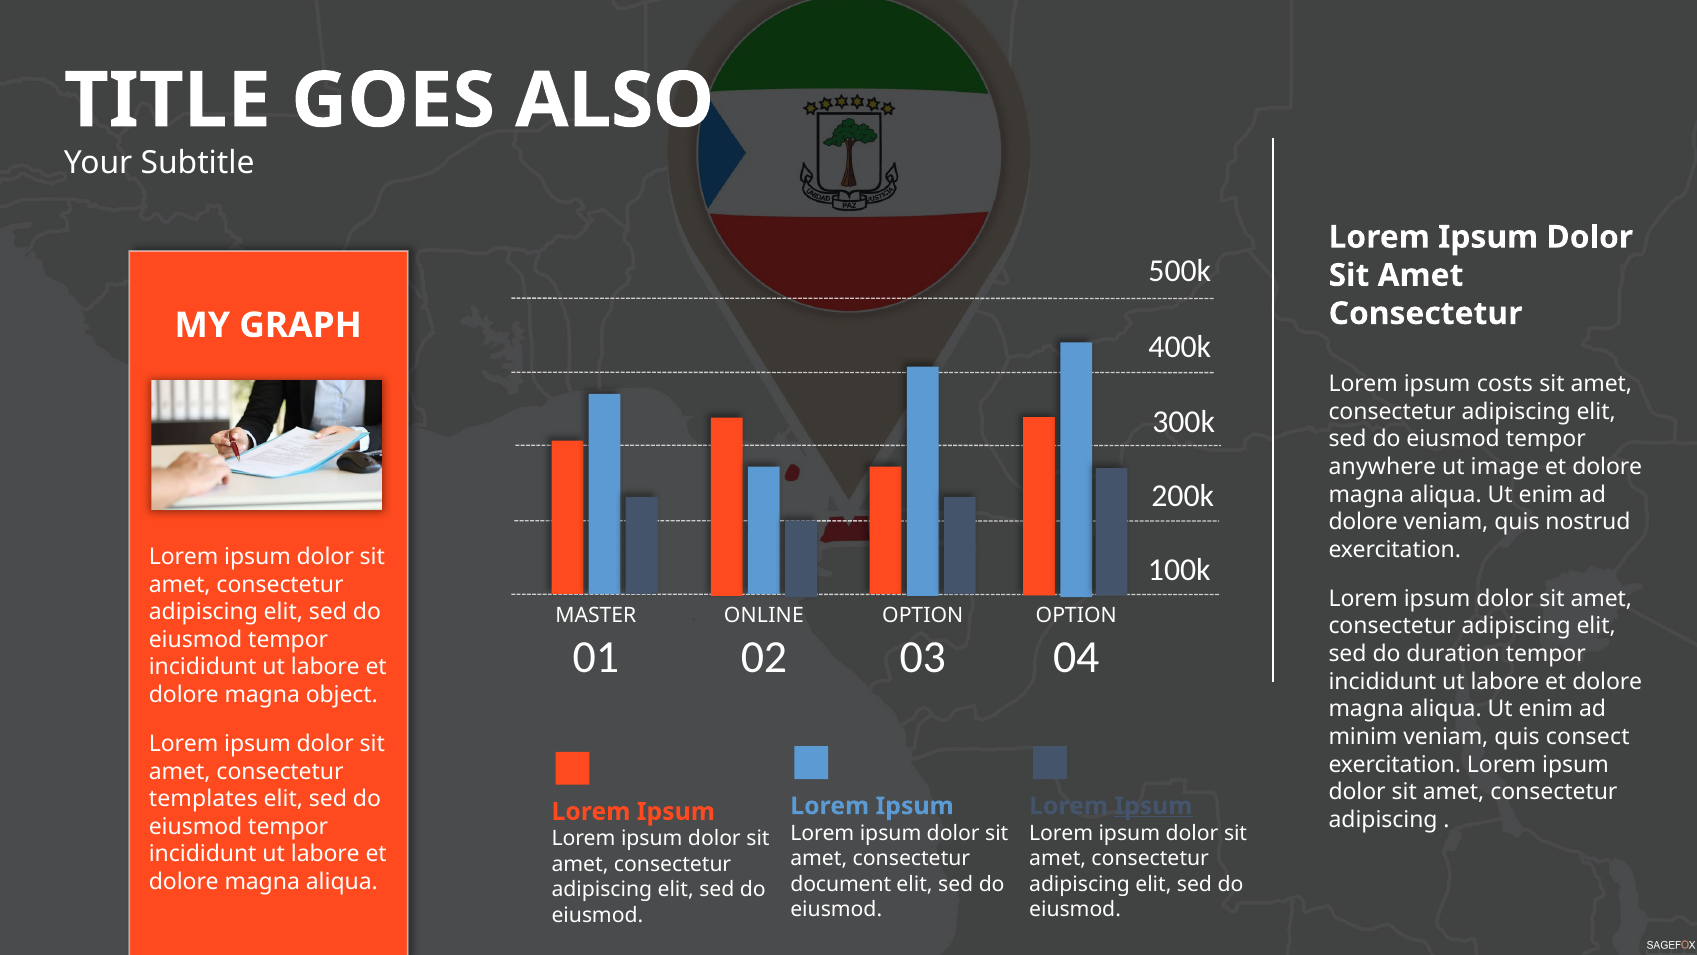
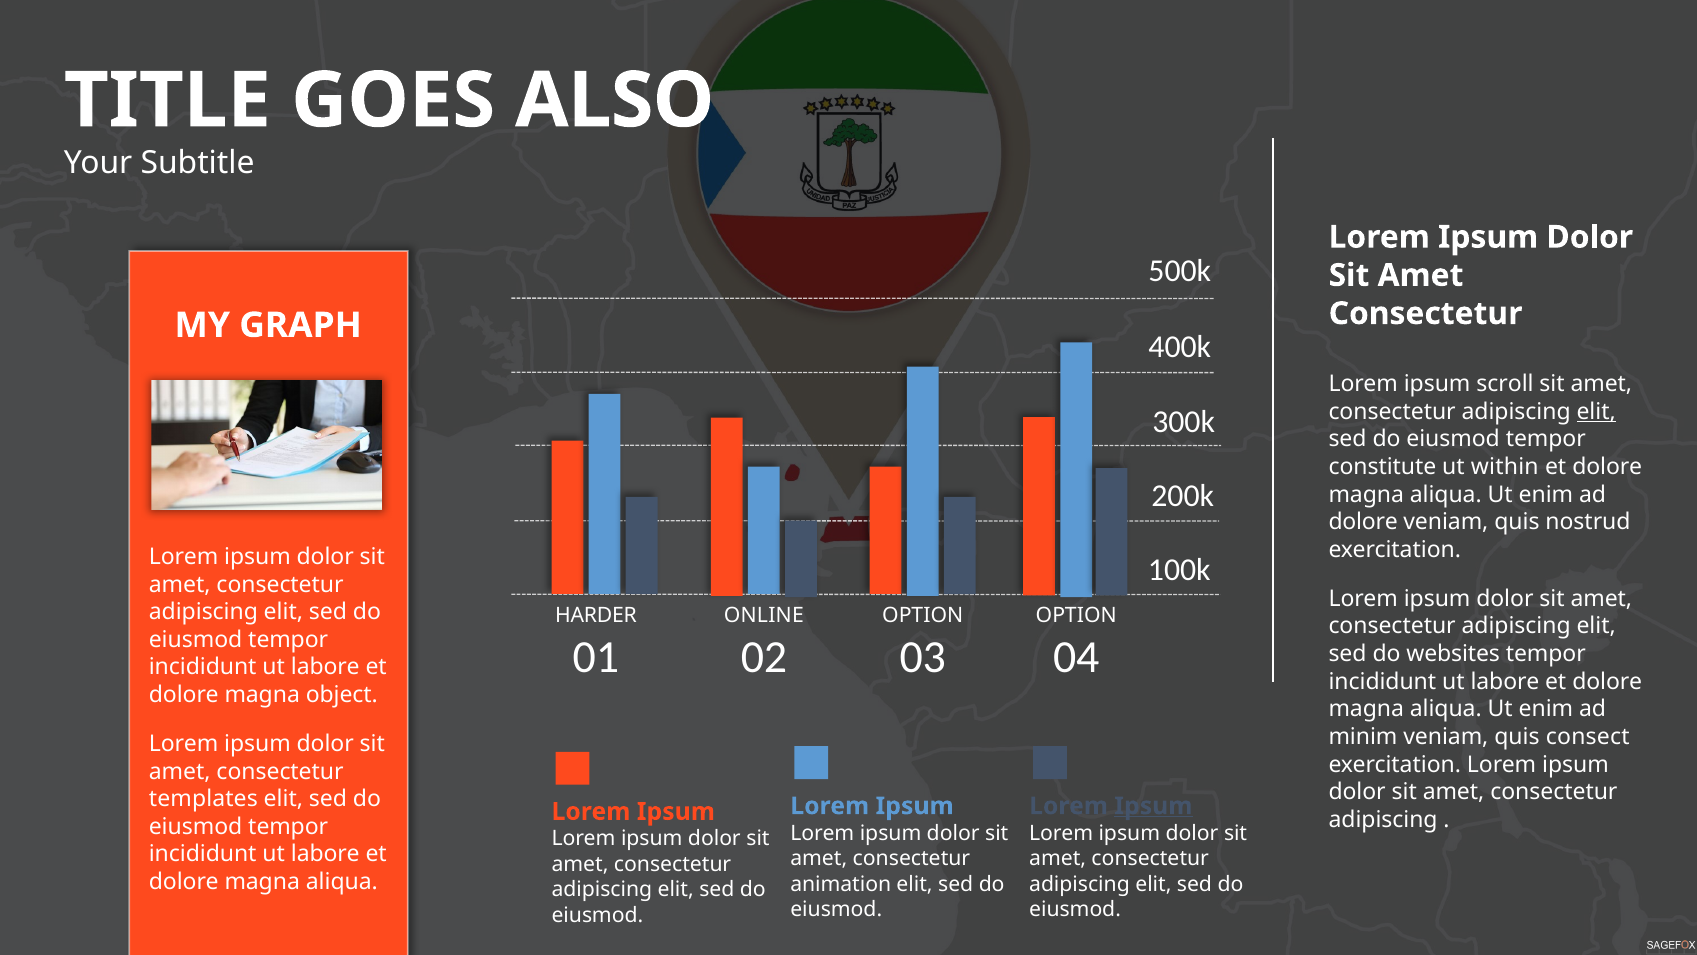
costs: costs -> scroll
elit at (1596, 412) underline: none -> present
anywhere: anywhere -> constitute
image: image -> within
MASTER: MASTER -> HARDER
duration: duration -> websites
document: document -> animation
